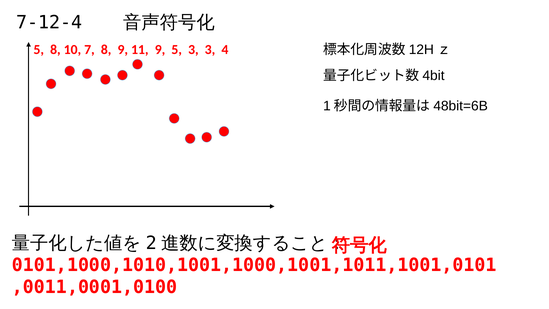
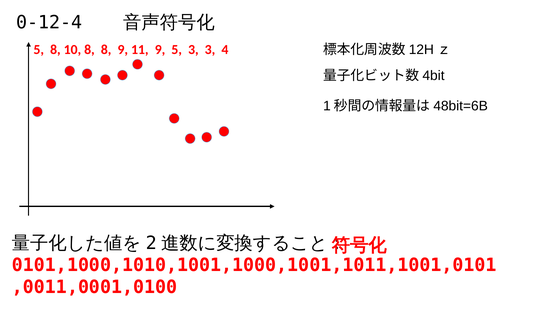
7-12-4: 7-12-4 -> 0-12-4
10 7: 7 -> 8
